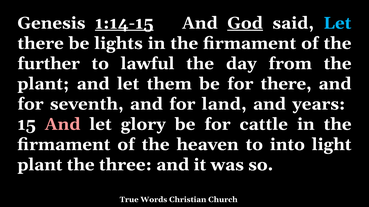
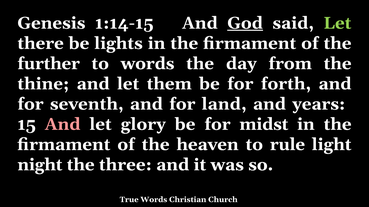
1:14-15 underline: present -> none
Let at (337, 23) colour: light blue -> light green
to lawful: lawful -> words
plant at (43, 84): plant -> thine
for there: there -> forth
cattle: cattle -> midst
into: into -> rule
plant at (40, 165): plant -> night
